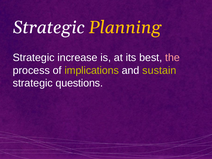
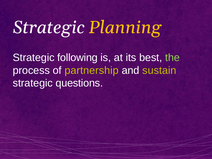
increase: increase -> following
the colour: pink -> light green
implications: implications -> partnership
